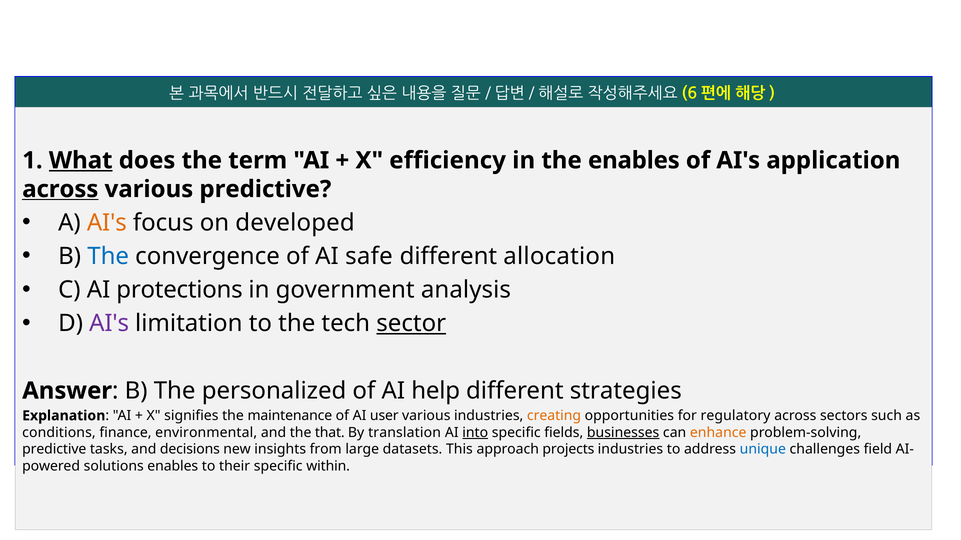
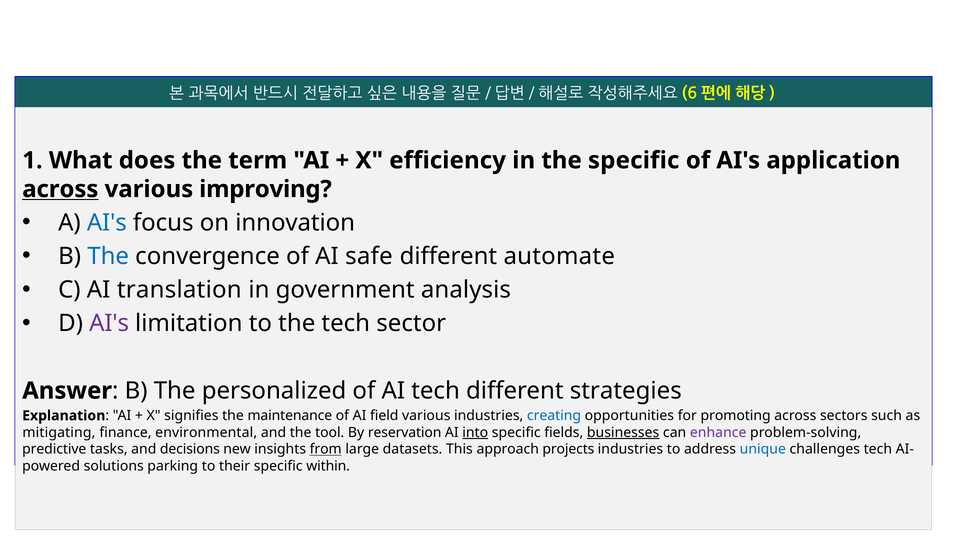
What underline: present -> none
the enables: enables -> specific
various predictive: predictive -> improving
AI's at (107, 223) colour: orange -> blue
developed: developed -> innovation
allocation: allocation -> automate
protections: protections -> translation
sector underline: present -> none
AI help: help -> tech
user: user -> field
creating colour: orange -> blue
regulatory: regulatory -> promoting
conditions: conditions -> mitigating
that: that -> tool
translation: translation -> reservation
enhance colour: orange -> purple
from underline: none -> present
challenges field: field -> tech
solutions enables: enables -> parking
